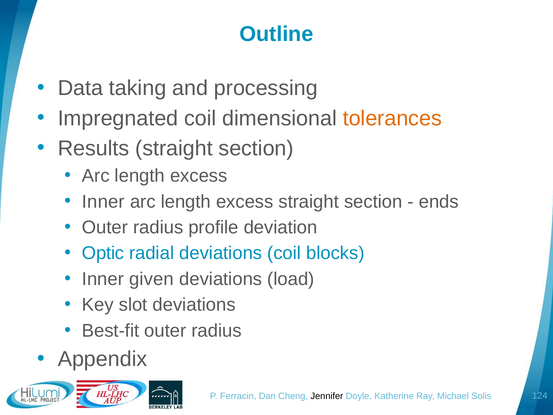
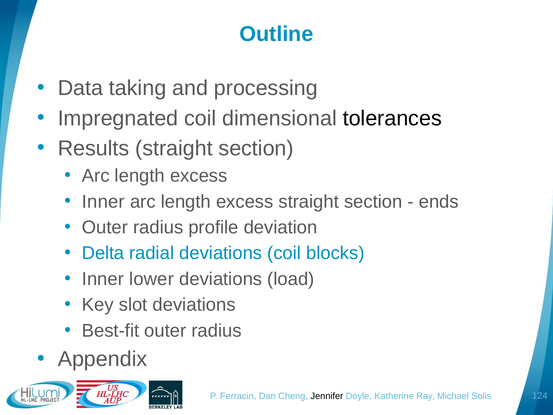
tolerances colour: orange -> black
Optic: Optic -> Delta
given: given -> lower
